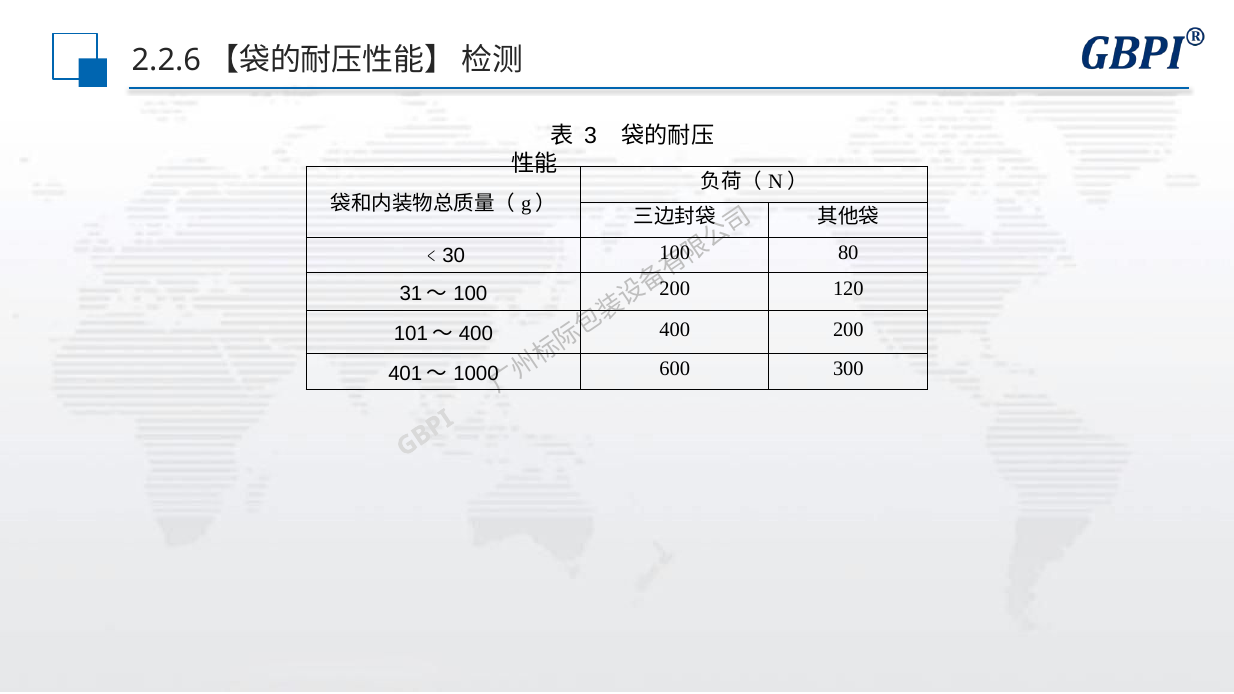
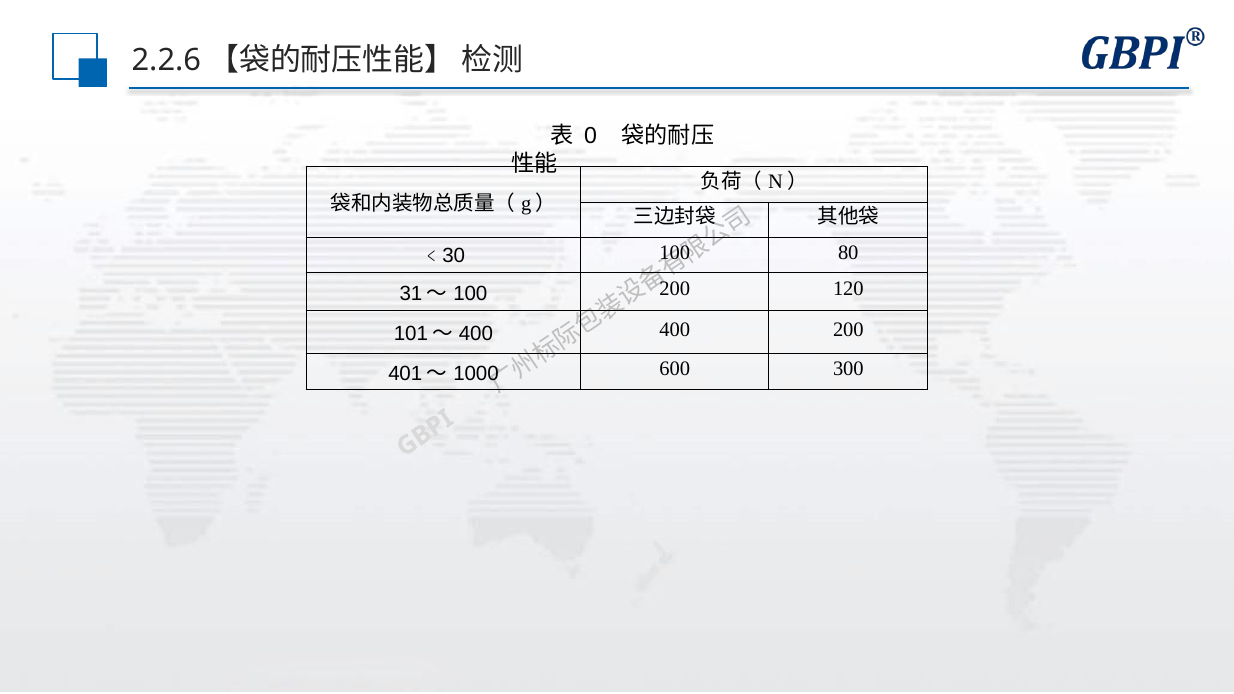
3: 3 -> 0
